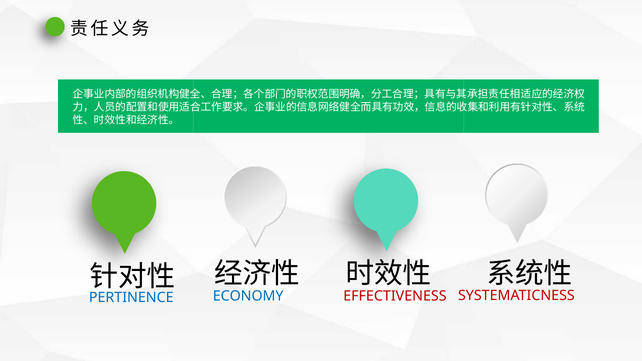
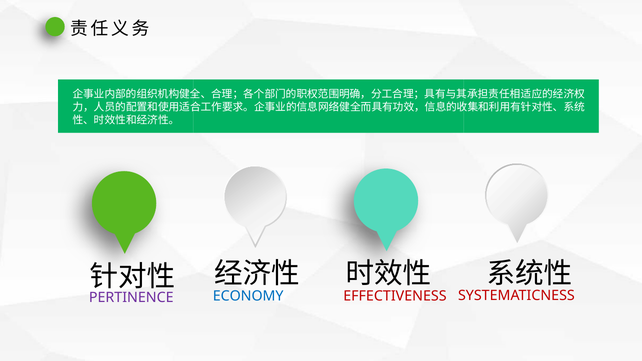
PERTINENCE colour: blue -> purple
